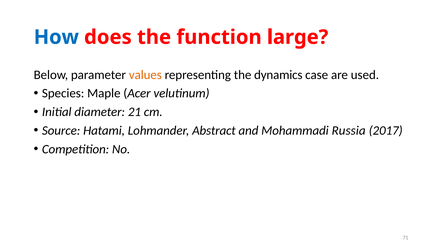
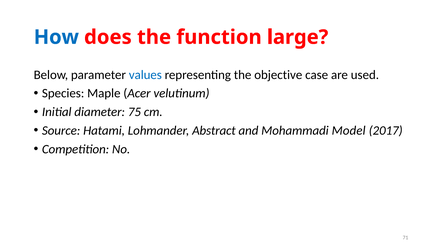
values colour: orange -> blue
dynamics: dynamics -> objective
21: 21 -> 75
Russia: Russia -> Model
